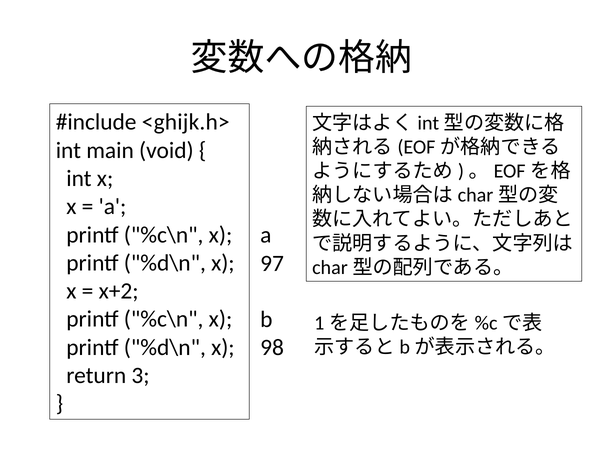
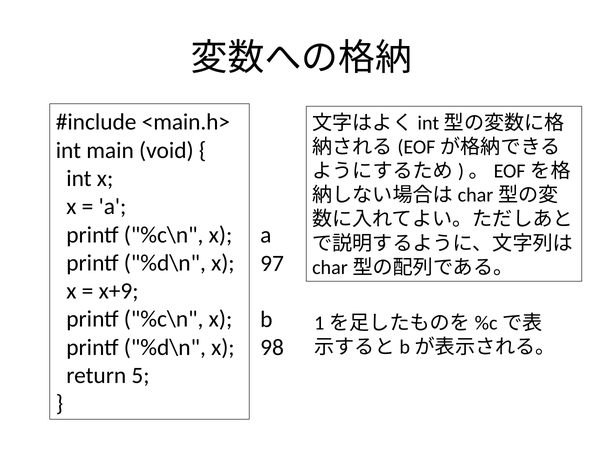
<ghijk.h>: <ghijk.h> -> <main.h>
x+2: x+2 -> x+9
3: 3 -> 5
